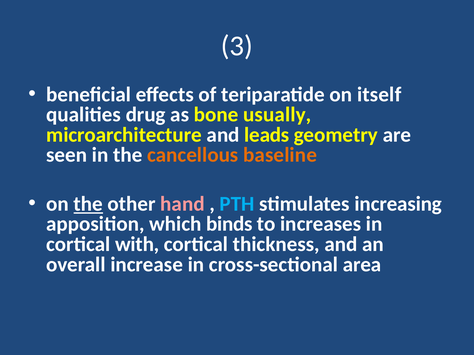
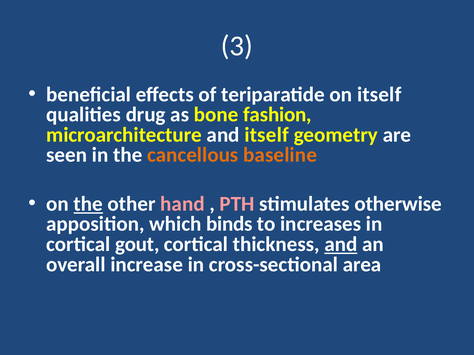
usually: usually -> fashion
and leads: leads -> itself
PTH colour: light blue -> pink
increasing: increasing -> otherwise
with: with -> gout
and at (341, 245) underline: none -> present
